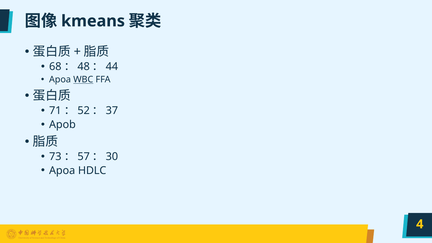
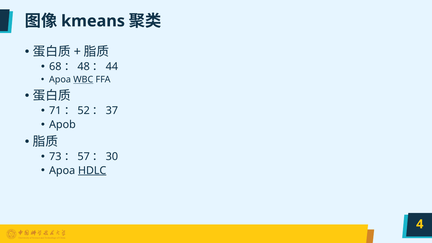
HDLC underline: none -> present
